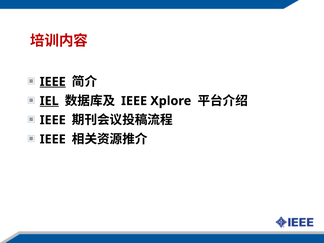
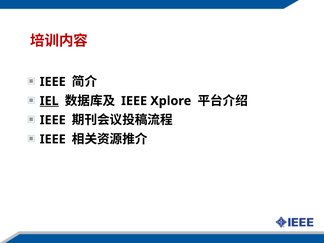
IEEE at (53, 82) underline: present -> none
